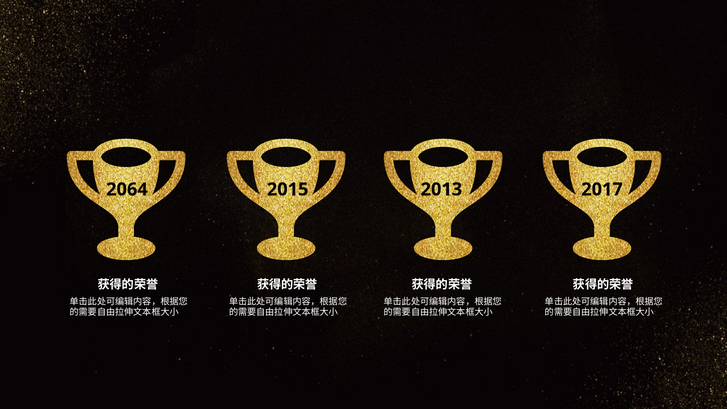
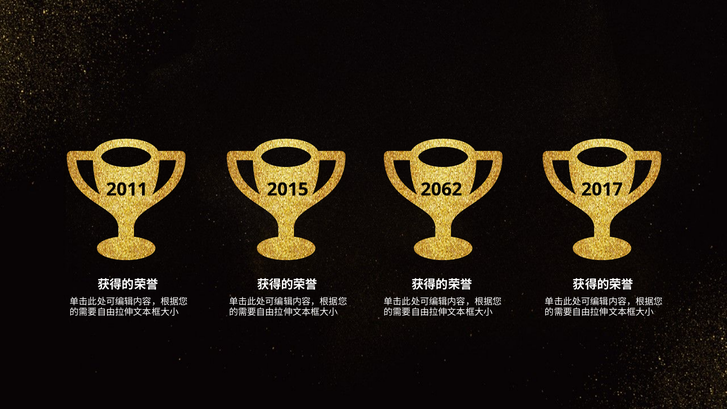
2064: 2064 -> 2011
2013: 2013 -> 2062
